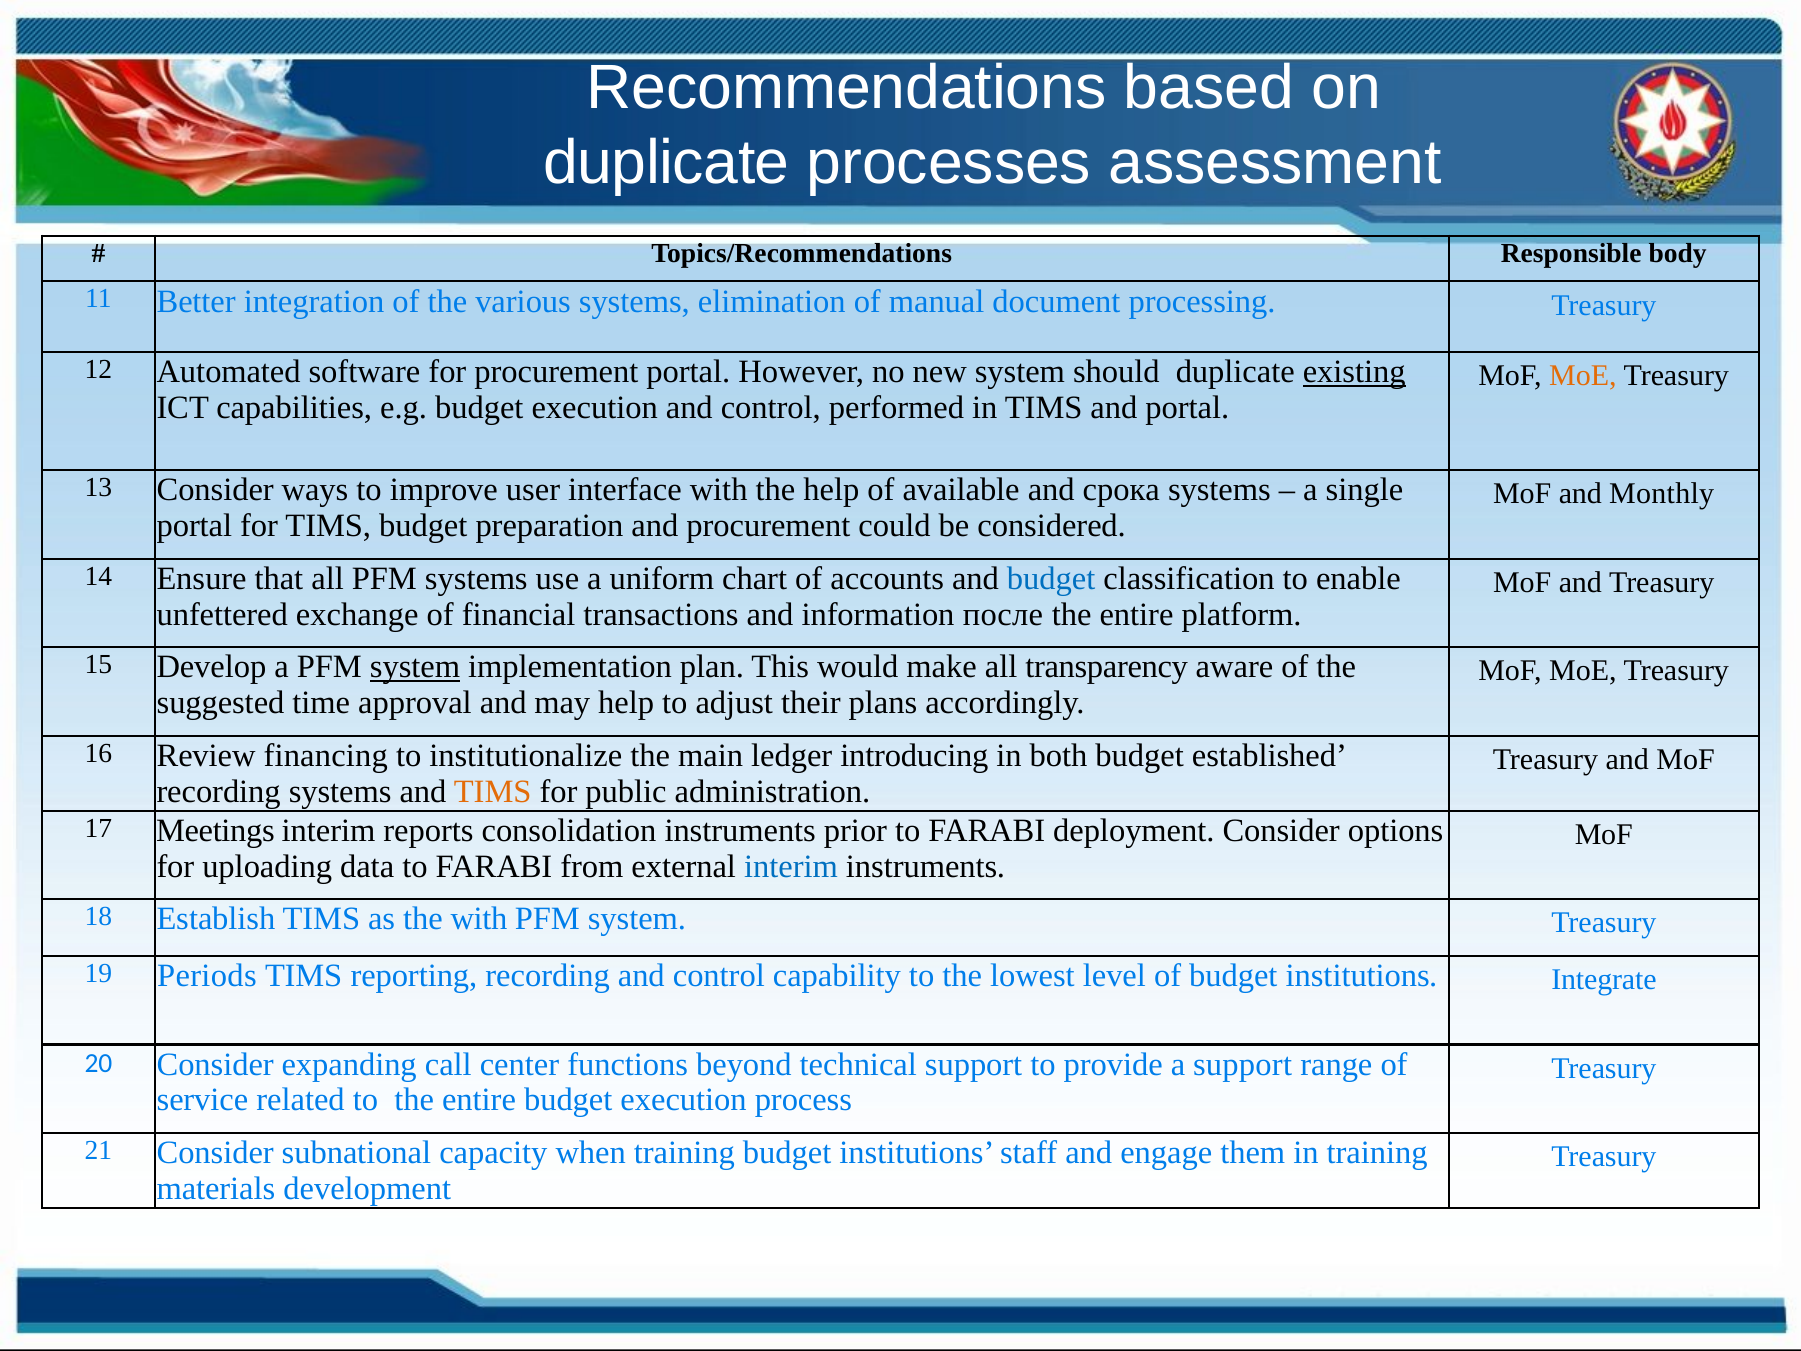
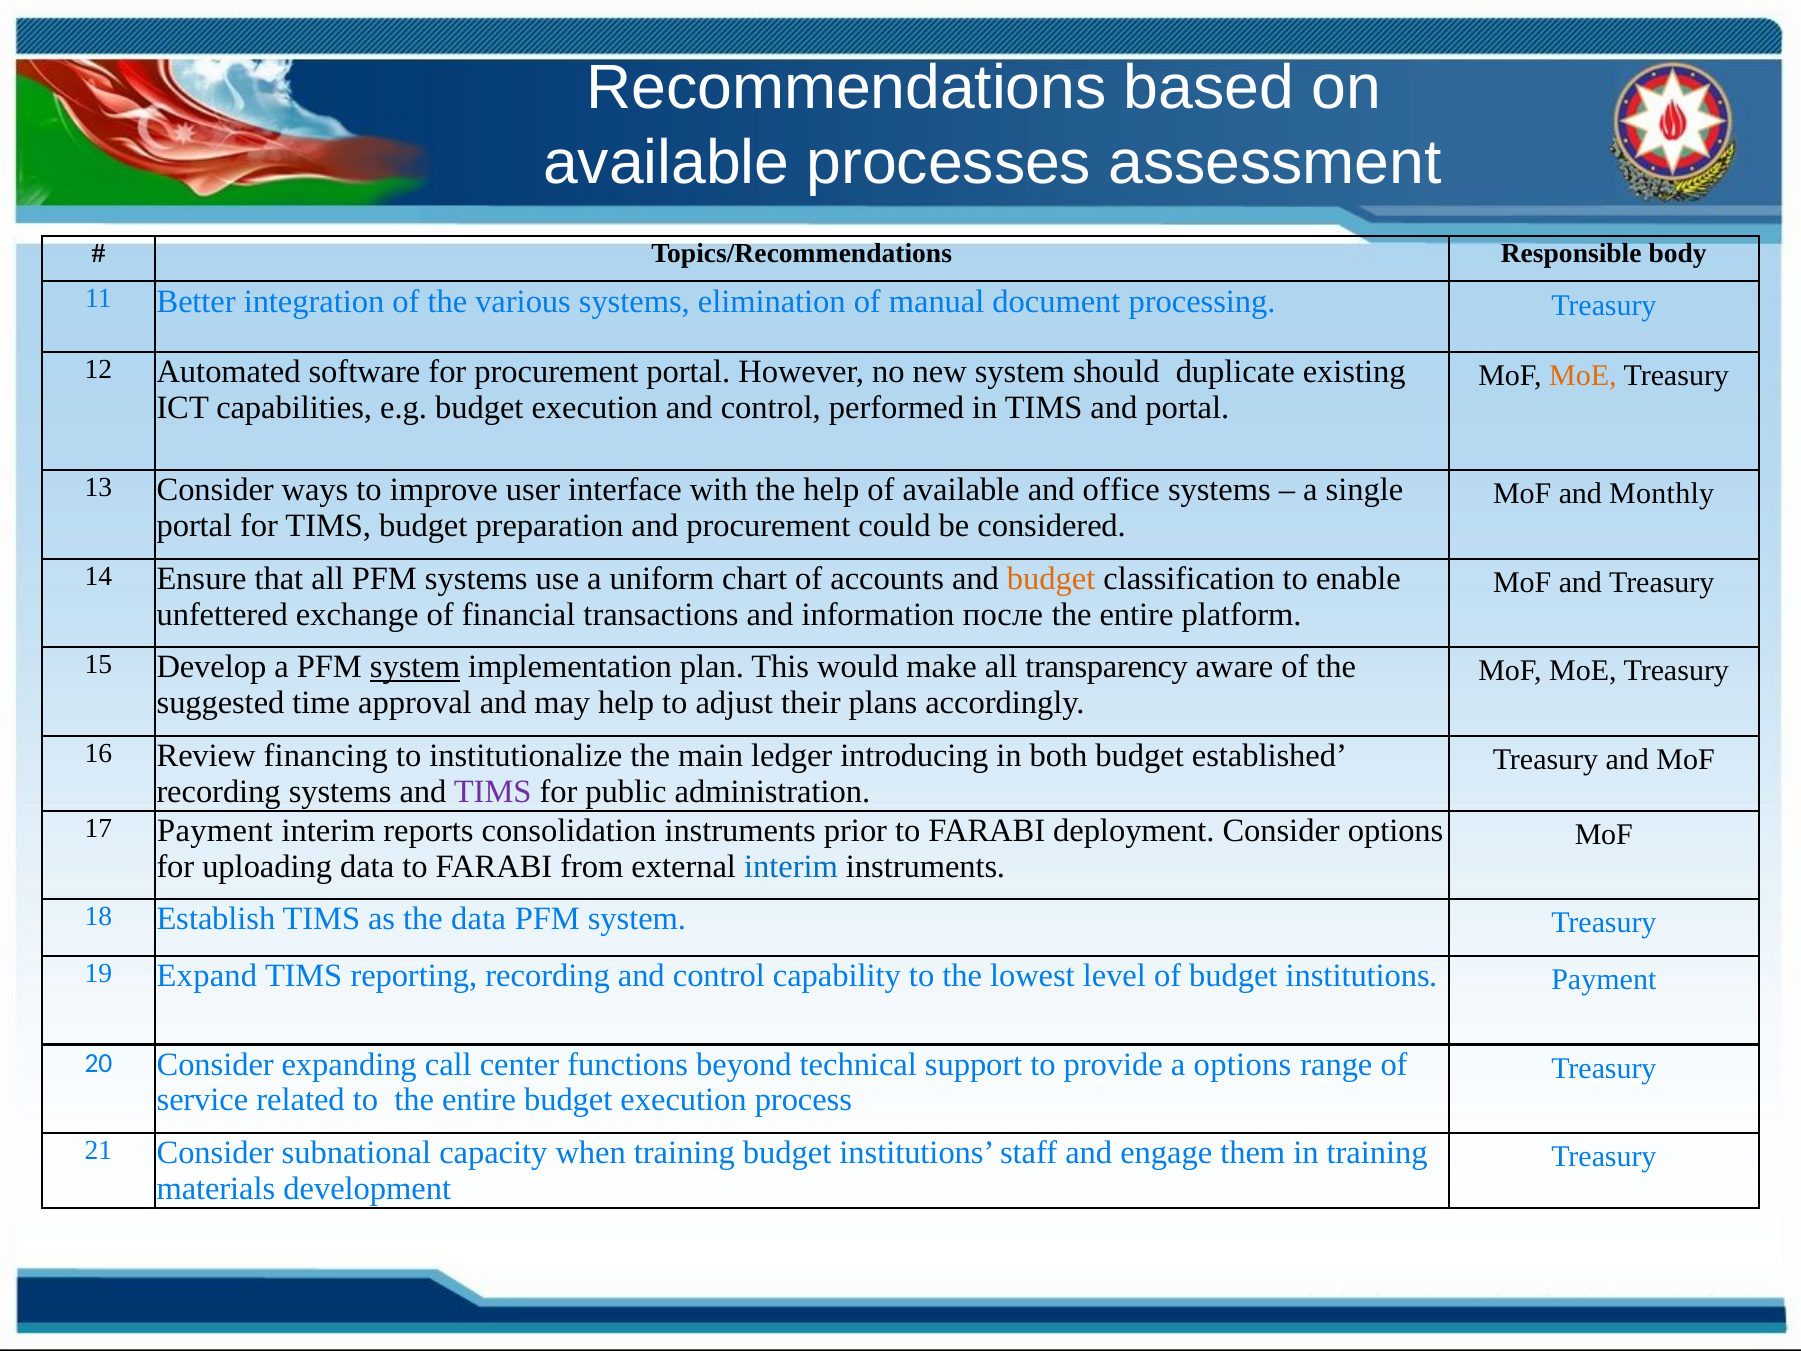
duplicate at (666, 163): duplicate -> available
existing underline: present -> none
срока: срока -> office
budget at (1051, 579) colour: blue -> orange
TIMS at (493, 791) colour: orange -> purple
17 Meetings: Meetings -> Payment
the with: with -> data
Periods: Periods -> Expand
institutions Integrate: Integrate -> Payment
a support: support -> options
